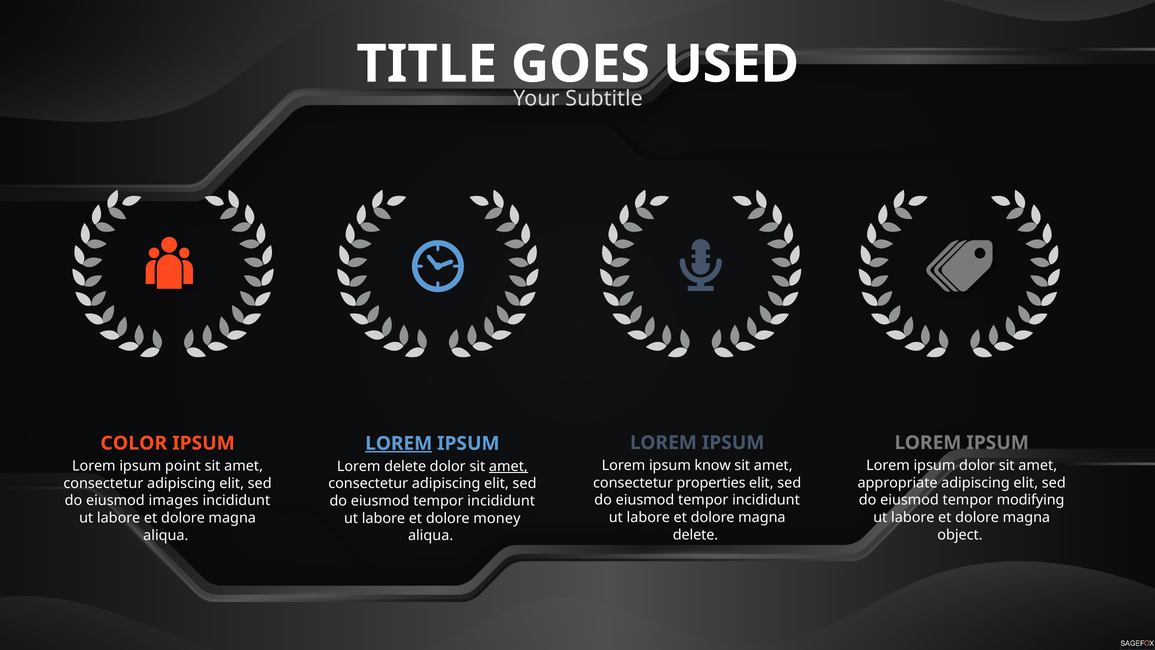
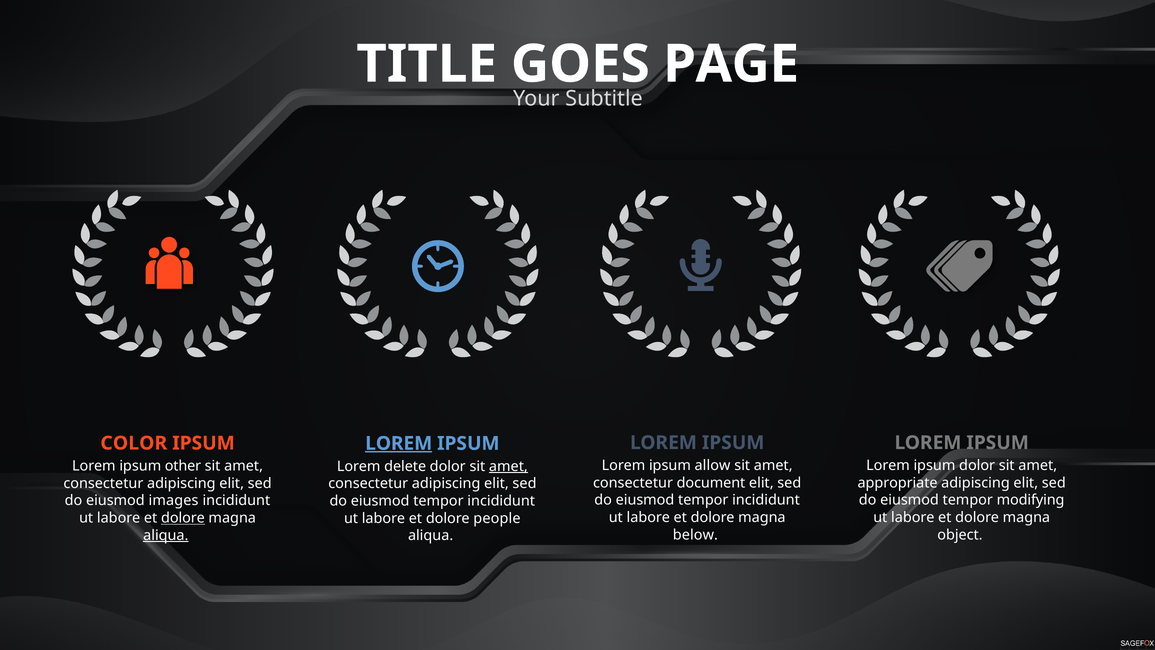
USED: USED -> PAGE
know: know -> allow
point: point -> other
properties: properties -> document
dolore at (183, 518) underline: none -> present
money: money -> people
delete at (696, 535): delete -> below
aliqua at (166, 535) underline: none -> present
